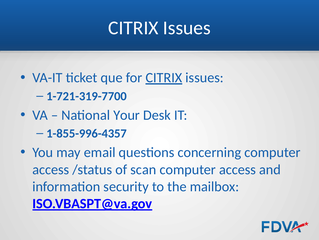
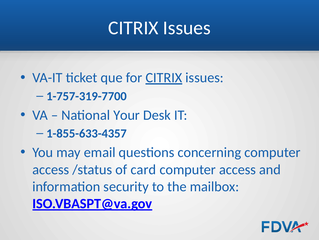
1-721-319-7700: 1-721-319-7700 -> 1-757-319-7700
1-855-996-4357: 1-855-996-4357 -> 1-855-633-4357
scan: scan -> card
